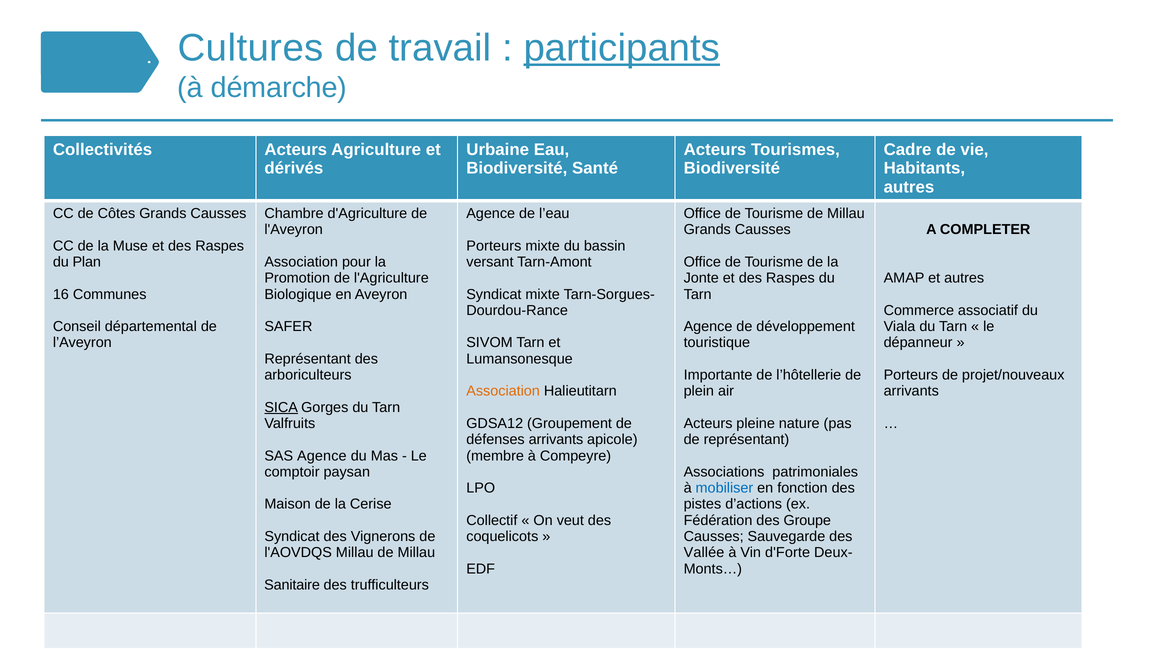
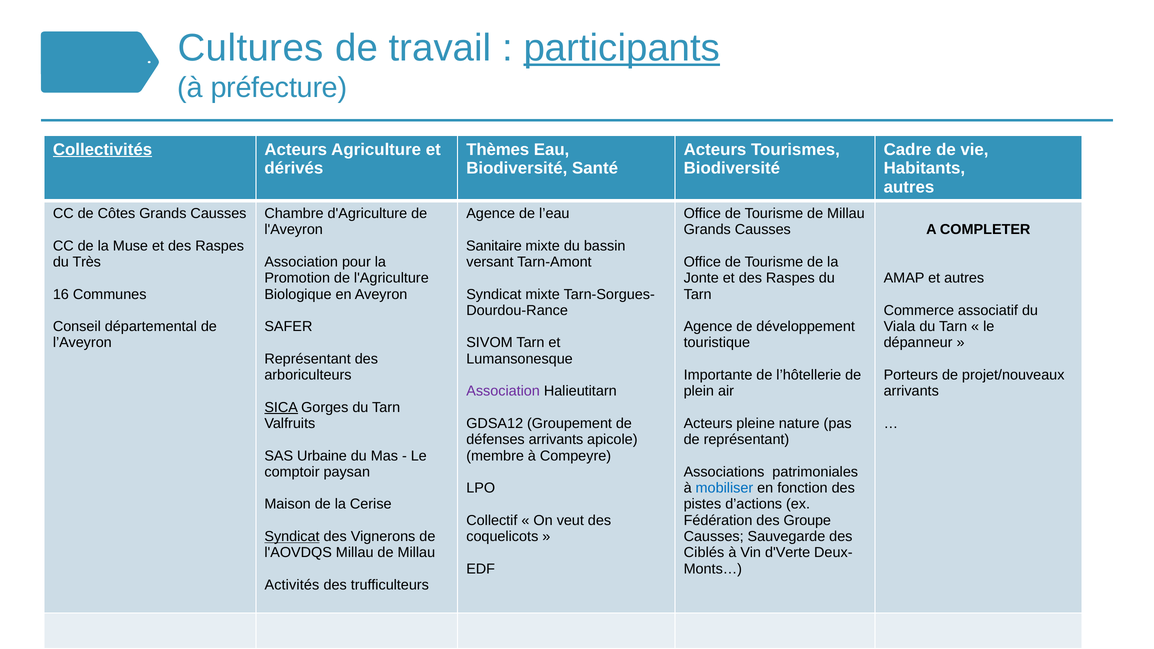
démarche: démarche -> préfecture
Collectivités underline: none -> present
Urbaine: Urbaine -> Thèmes
Porteurs at (494, 246): Porteurs -> Sanitaire
Plan: Plan -> Très
Association at (503, 391) colour: orange -> purple
SAS Agence: Agence -> Urbaine
Syndicat at (292, 537) underline: none -> present
Vallée: Vallée -> Ciblés
d'Forte: d'Forte -> d'Verte
Sanitaire: Sanitaire -> Activités
